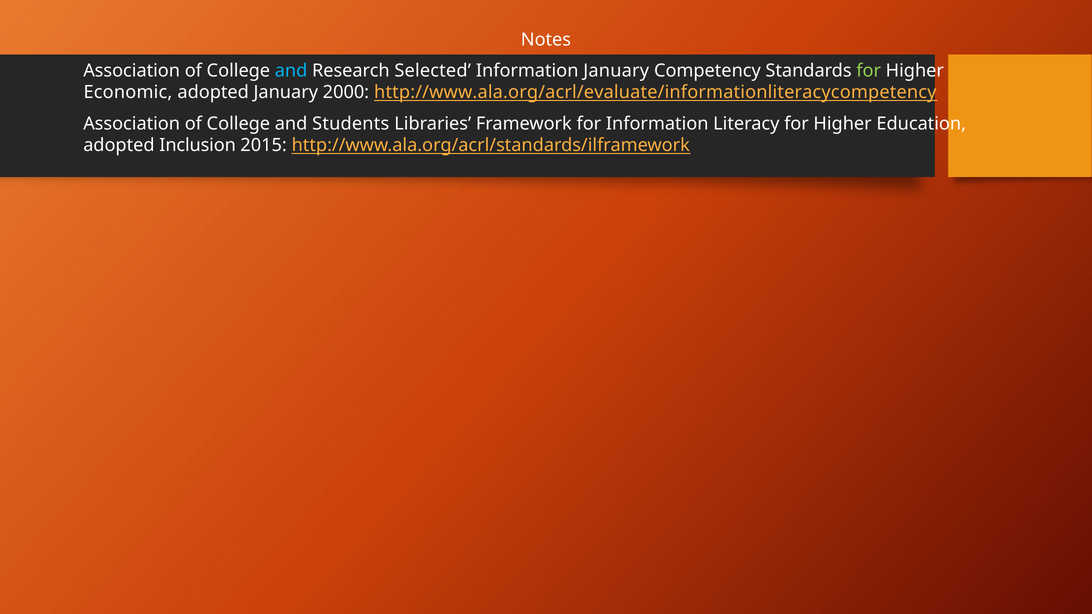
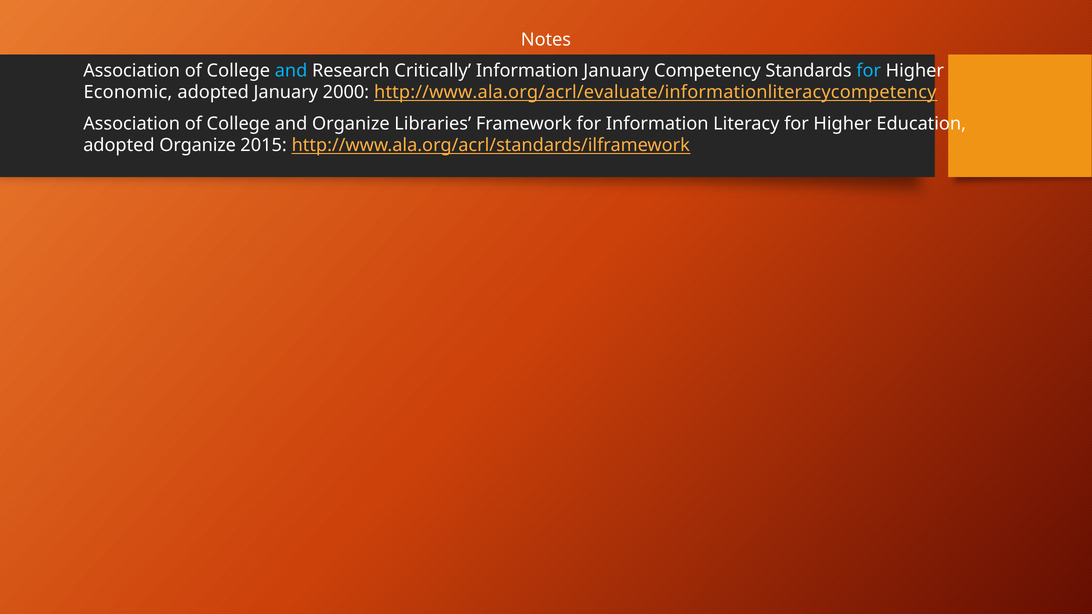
Selected: Selected -> Critically
for at (869, 71) colour: light green -> light blue
and Students: Students -> Organize
adopted Inclusion: Inclusion -> Organize
